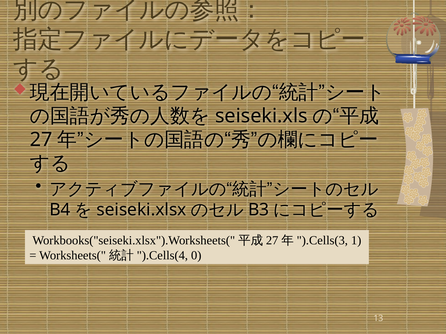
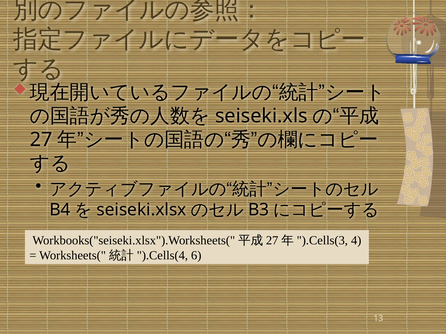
1: 1 -> 4
0: 0 -> 6
